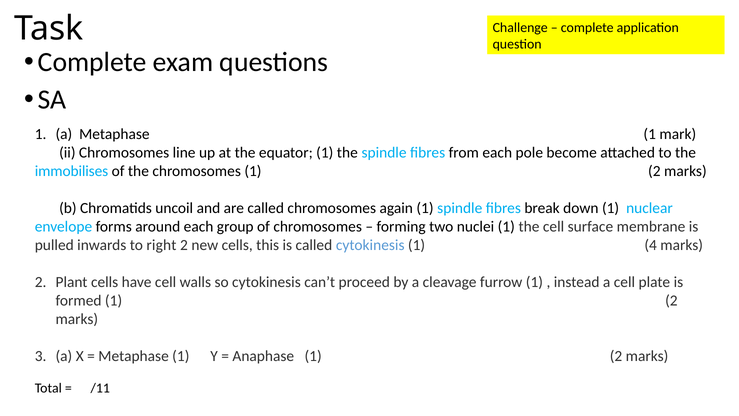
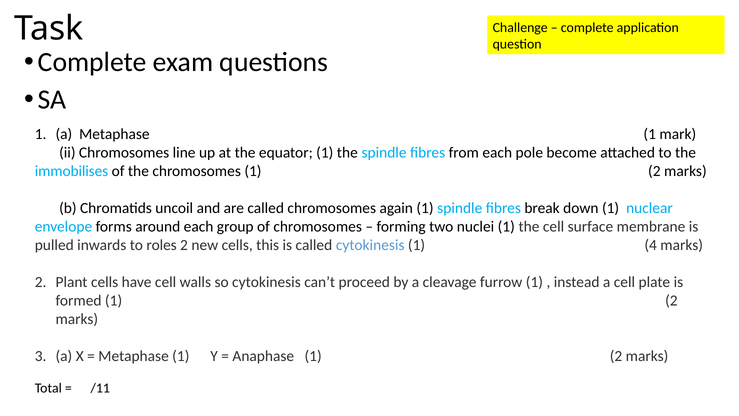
right: right -> roles
